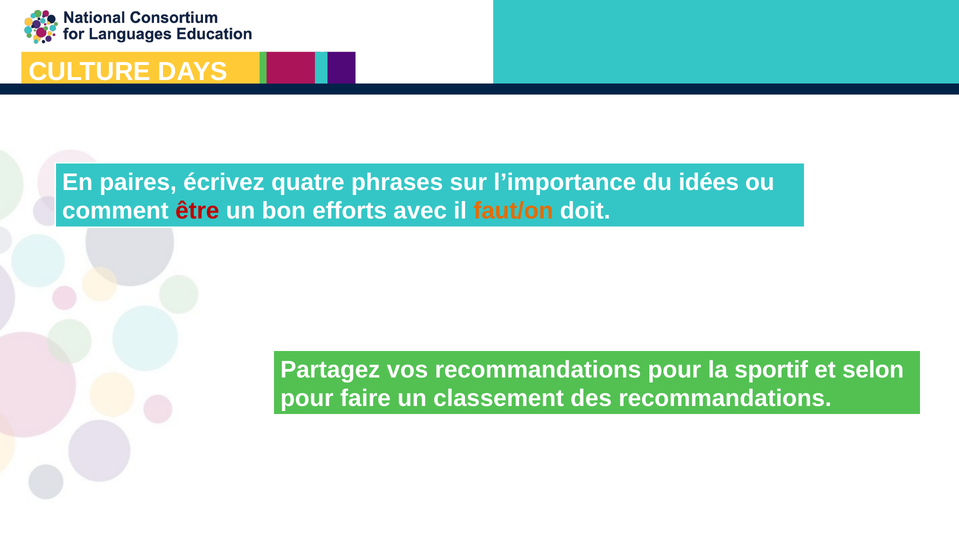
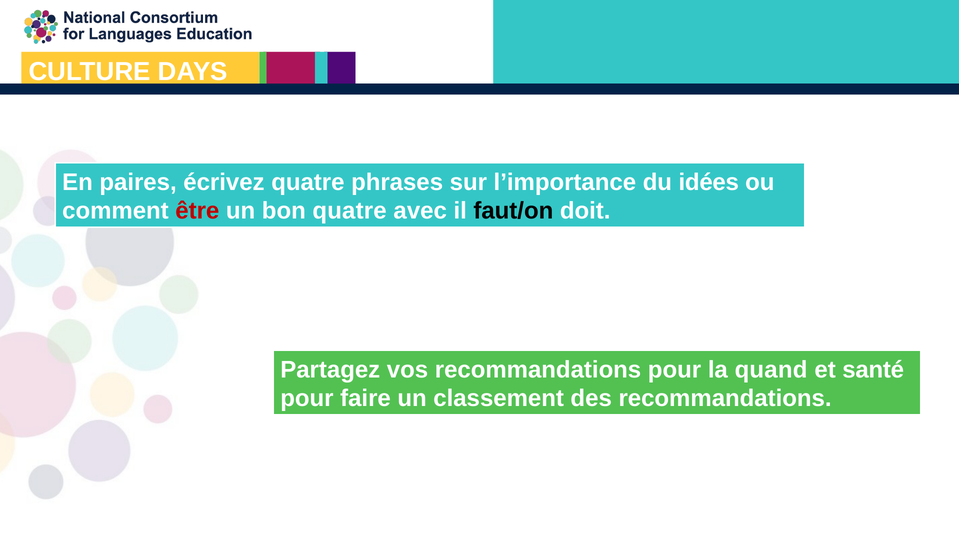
bon efforts: efforts -> quatre
faut/on colour: orange -> black
sportif: sportif -> quand
selon: selon -> santé
